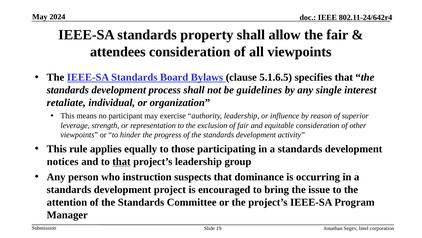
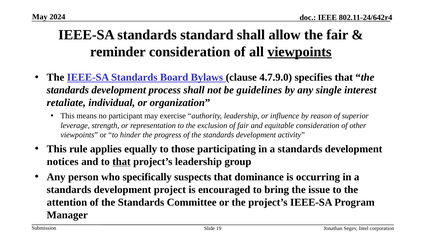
property: property -> standard
attendees: attendees -> reminder
viewpoints at (300, 52) underline: none -> present
5.1.6.5: 5.1.6.5 -> 4.7.9.0
instruction: instruction -> specifically
